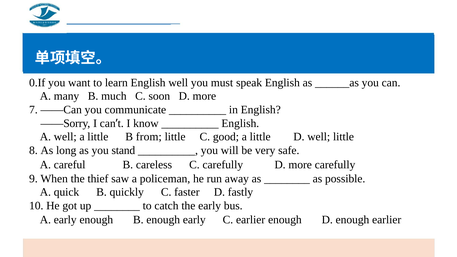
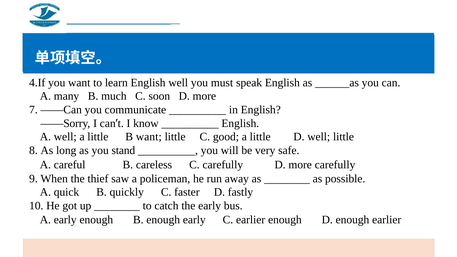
0.If: 0.If -> 4.If
B from: from -> want
